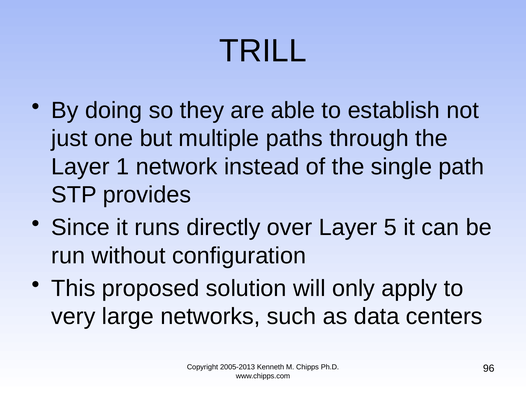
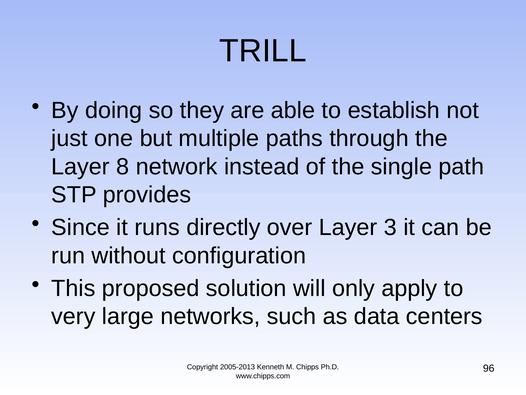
1: 1 -> 8
5: 5 -> 3
